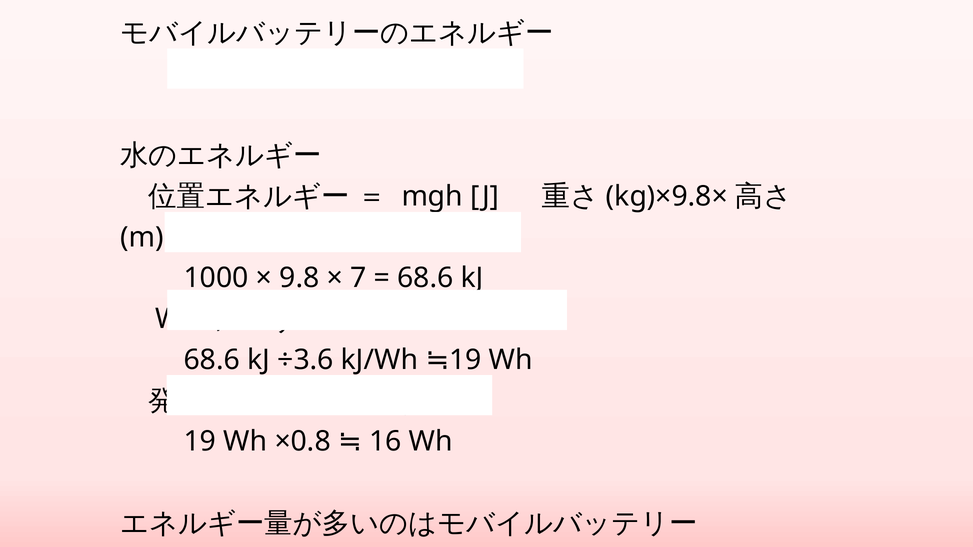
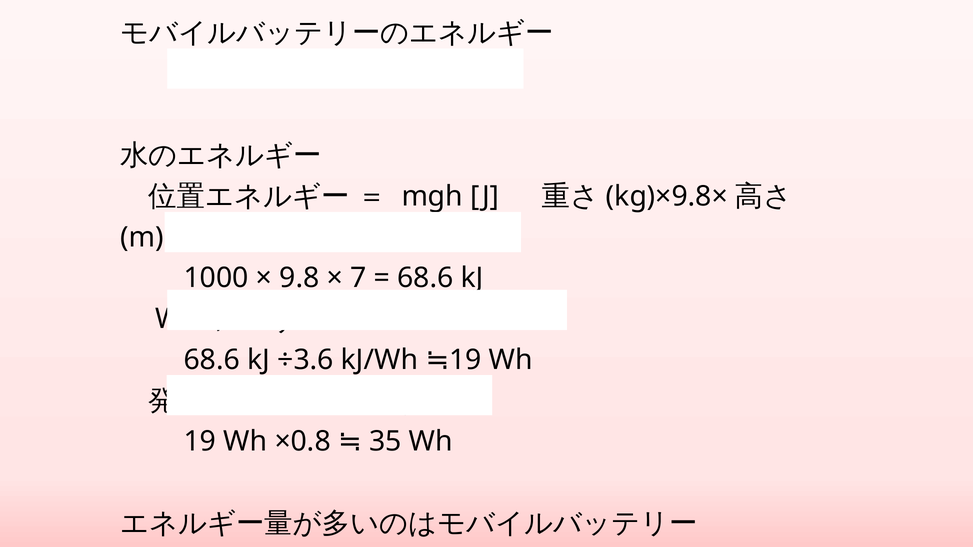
16: 16 -> 35
